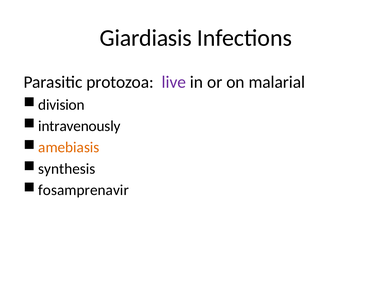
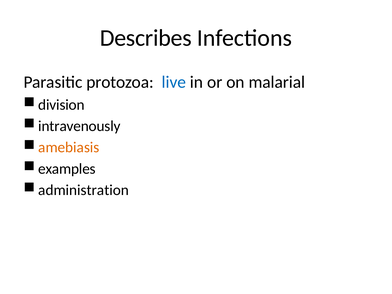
Giardiasis: Giardiasis -> Describes
live colour: purple -> blue
synthesis: synthesis -> examples
fosamprenavir: fosamprenavir -> administration
